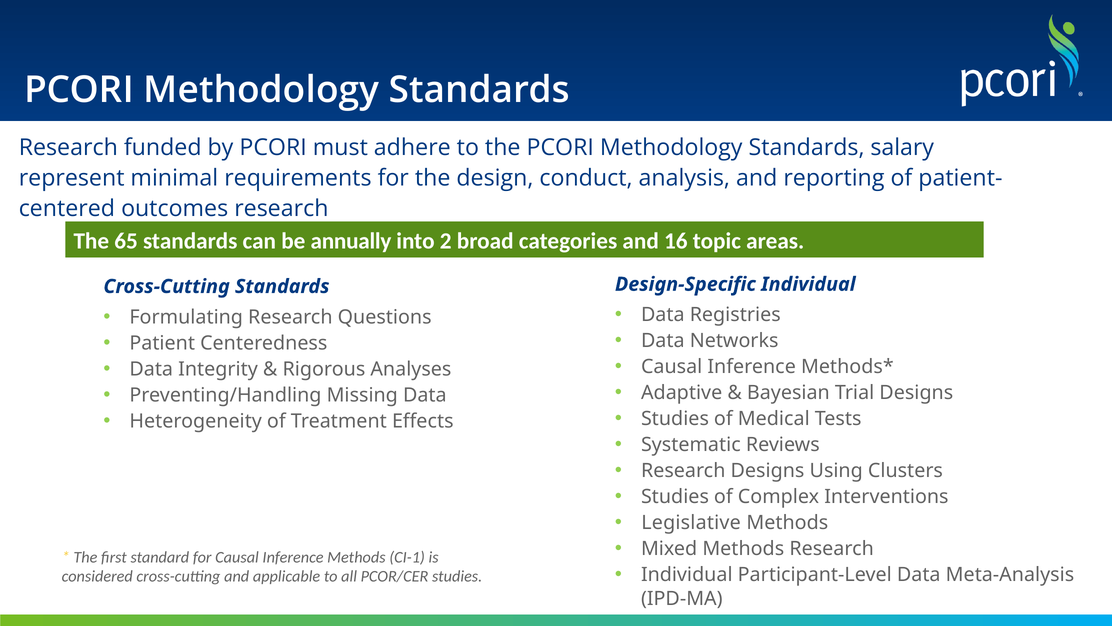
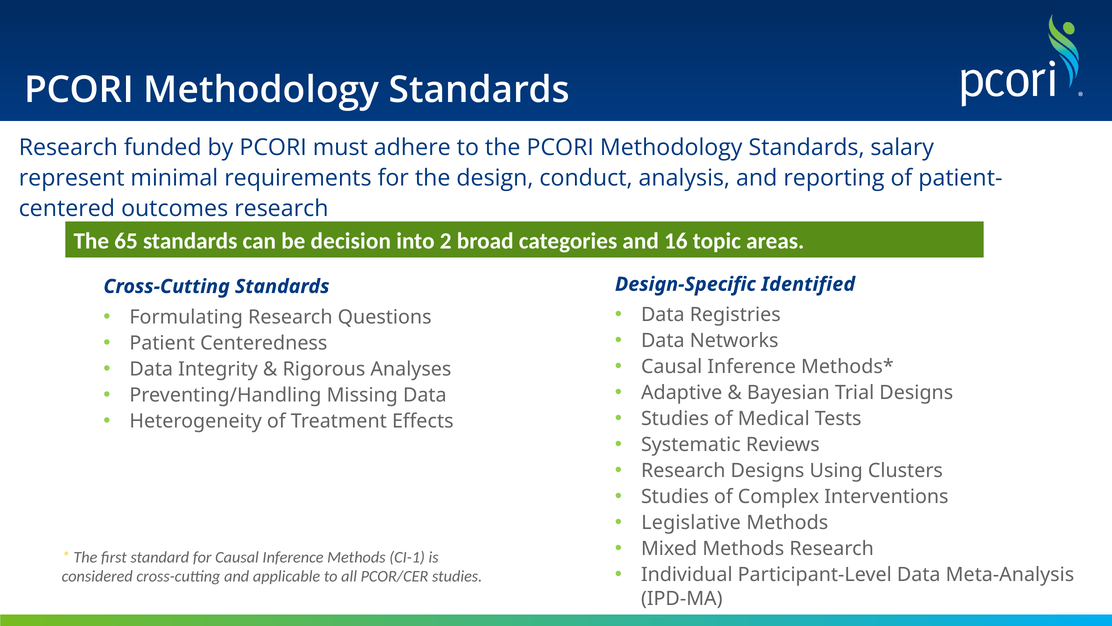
annually: annually -> decision
Design-Specific Individual: Individual -> Identified
